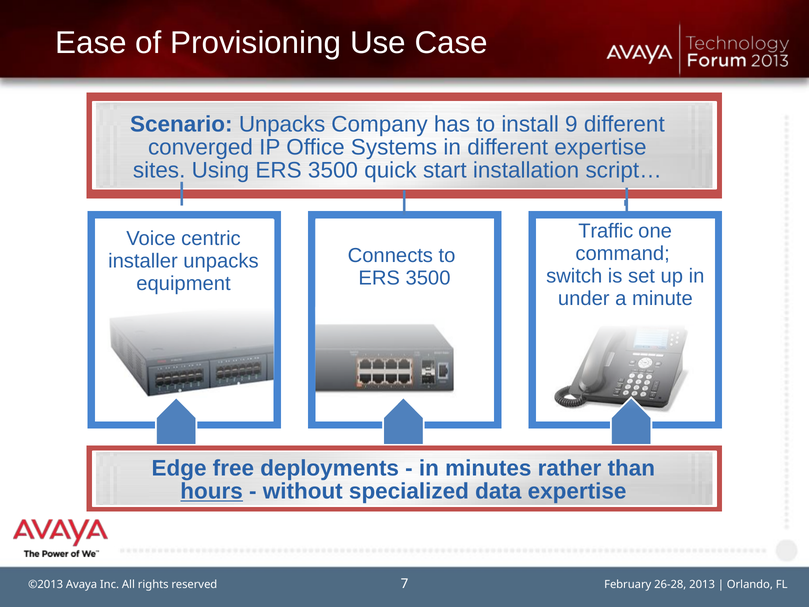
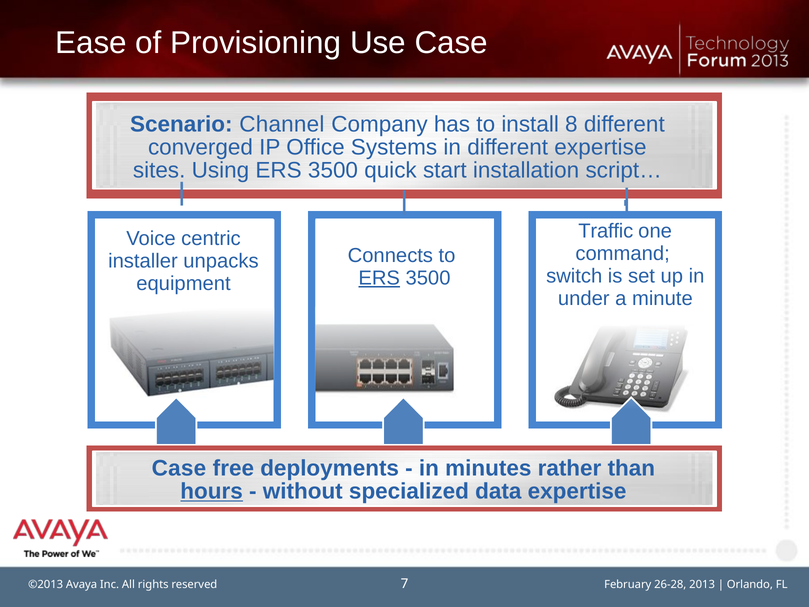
Scenario Unpacks: Unpacks -> Channel
9: 9 -> 8
ERS at (379, 278) underline: none -> present
Edge at (179, 468): Edge -> Case
